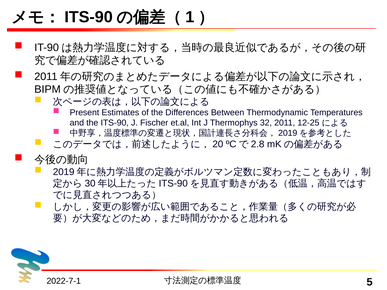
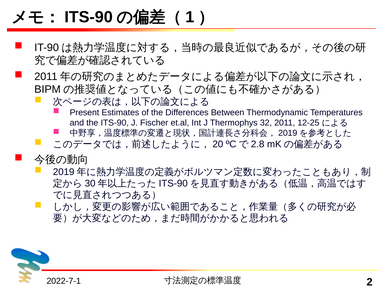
5: 5 -> 2
